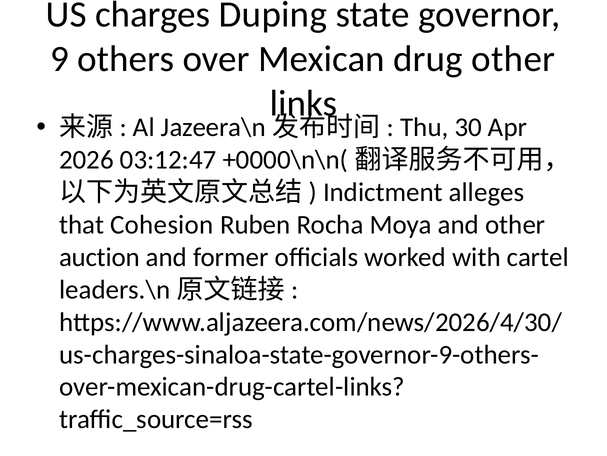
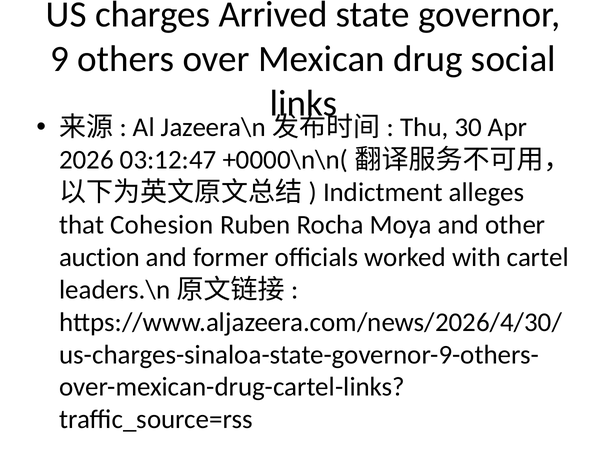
Duping: Duping -> Arrived
drug other: other -> social
